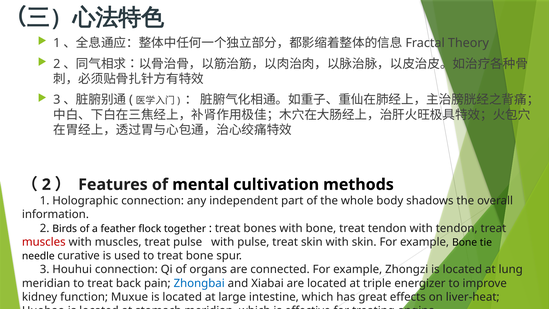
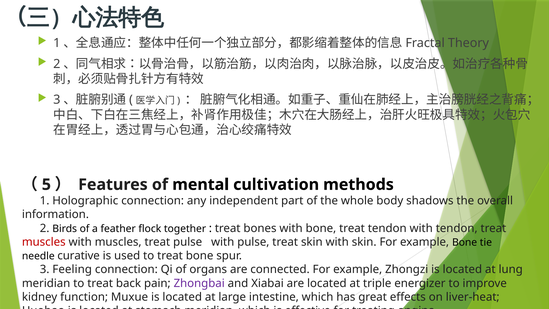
2 at (46, 185): 2 -> 5
Houhui: Houhui -> Feeling
Zhongbai colour: blue -> purple
